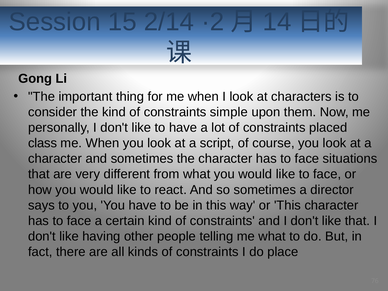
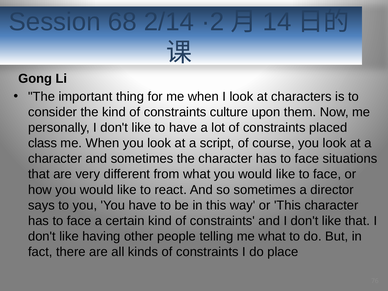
15: 15 -> 68
simple: simple -> culture
